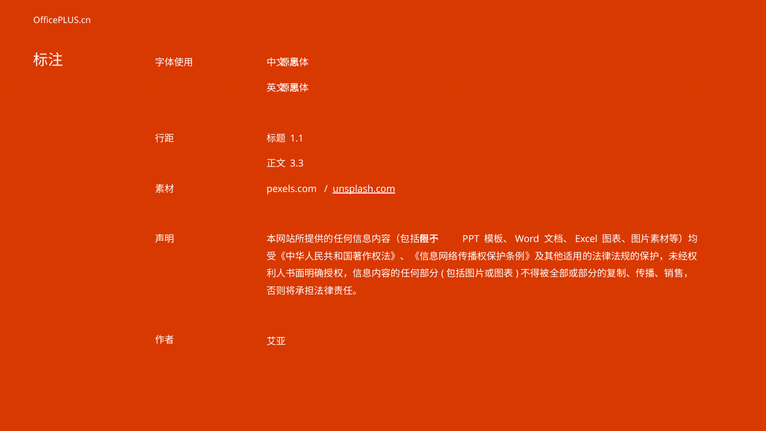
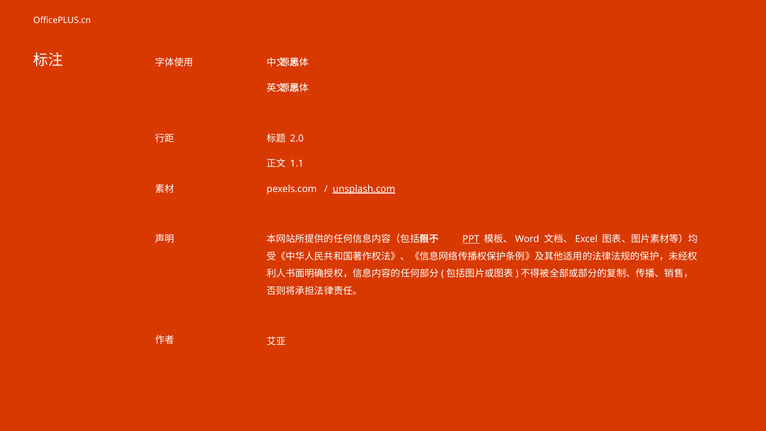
1.1: 1.1 -> 2.0
3.3: 3.3 -> 1.1
PPT underline: none -> present
